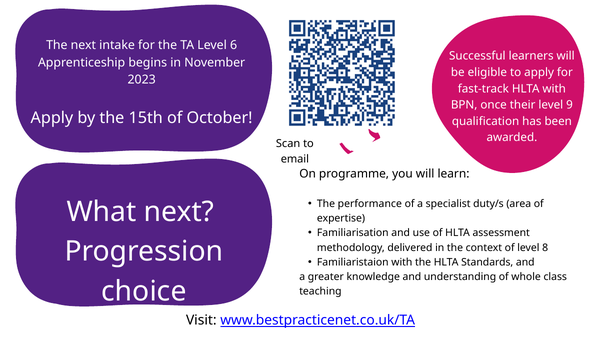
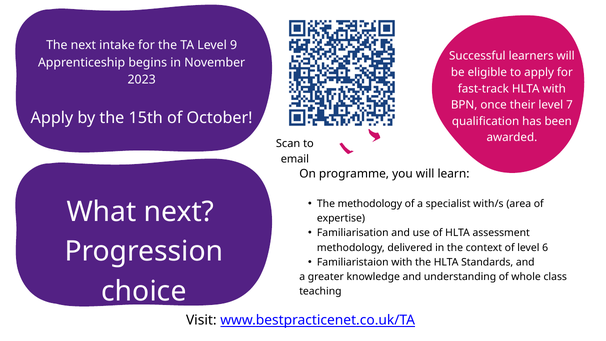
6: 6 -> 9
9: 9 -> 7
The performance: performance -> methodology
duty/s: duty/s -> with/s
8: 8 -> 6
